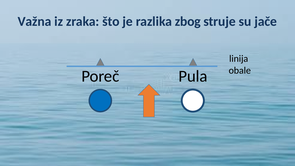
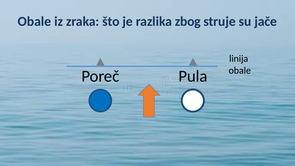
Važna at (34, 21): Važna -> Obale
